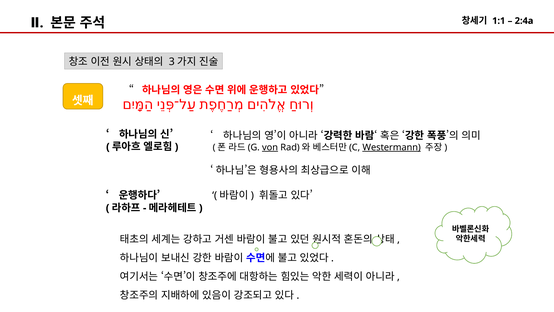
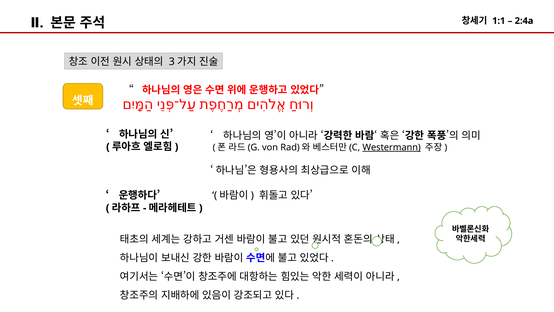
von underline: present -> none
